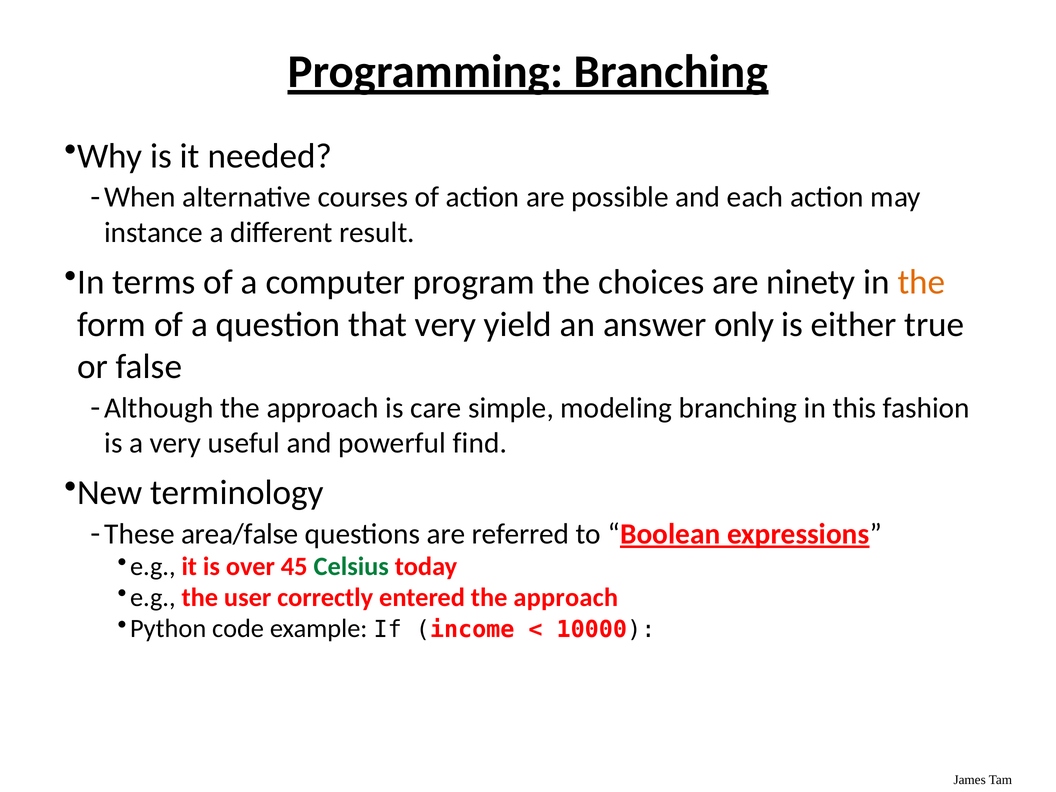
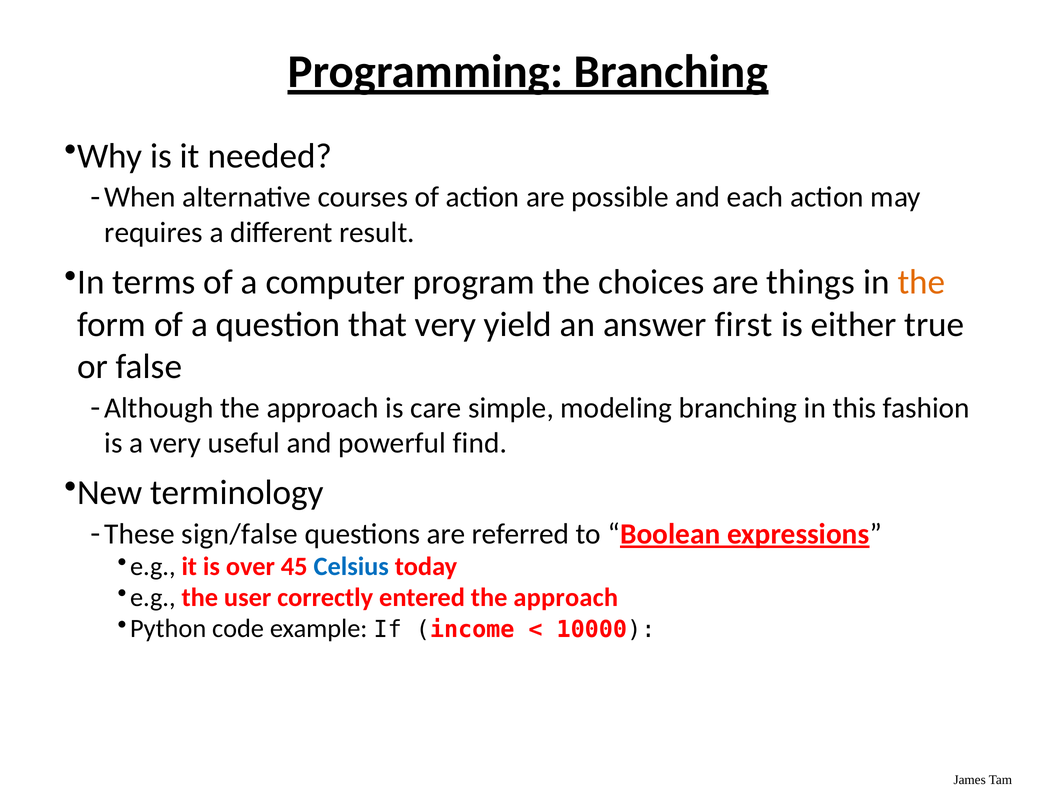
instance: instance -> requires
ninety: ninety -> things
only: only -> first
area/false: area/false -> sign/false
Celsius colour: green -> blue
